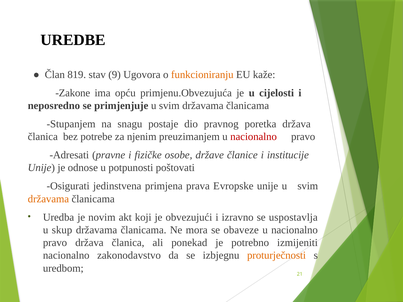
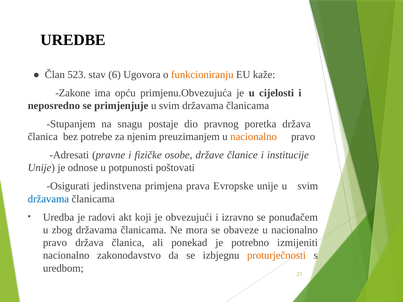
819: 819 -> 523
9: 9 -> 6
nacionalno at (254, 137) colour: red -> orange
državama at (48, 199) colour: orange -> blue
novim: novim -> radovi
uspostavlja: uspostavlja -> ponuđačem
skup: skup -> zbog
